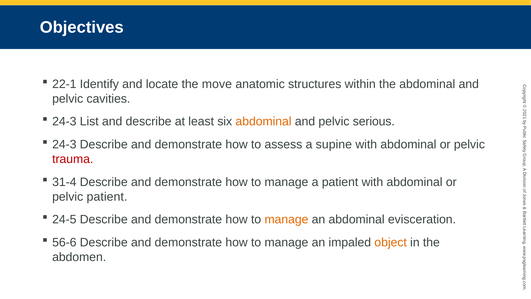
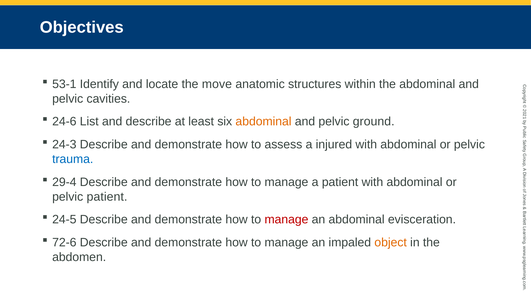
22-1: 22-1 -> 53-1
24-3 at (64, 121): 24-3 -> 24-6
serious: serious -> ground
supine: supine -> injured
trauma colour: red -> blue
31-4: 31-4 -> 29-4
manage at (286, 219) colour: orange -> red
56-6: 56-6 -> 72-6
